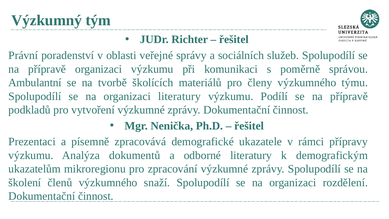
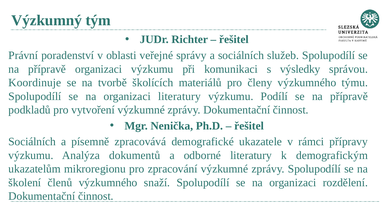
poměrně: poměrně -> výsledky
Ambulantní: Ambulantní -> Koordinuje
Prezentaci at (32, 142): Prezentaci -> Sociálních
